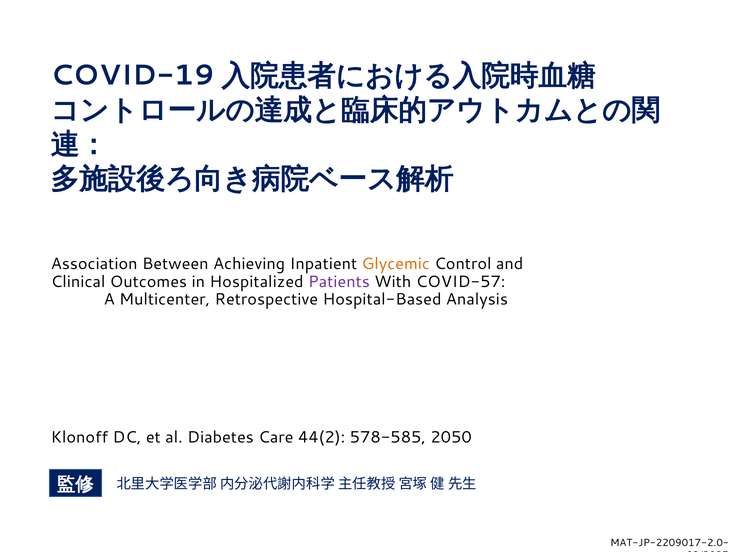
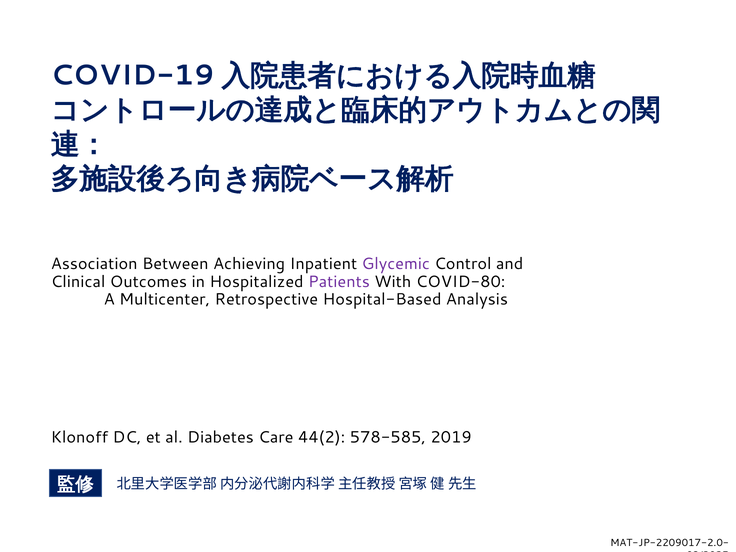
Glycemic colour: orange -> purple
COVID-57: COVID-57 -> COVID-80
2050: 2050 -> 2019
